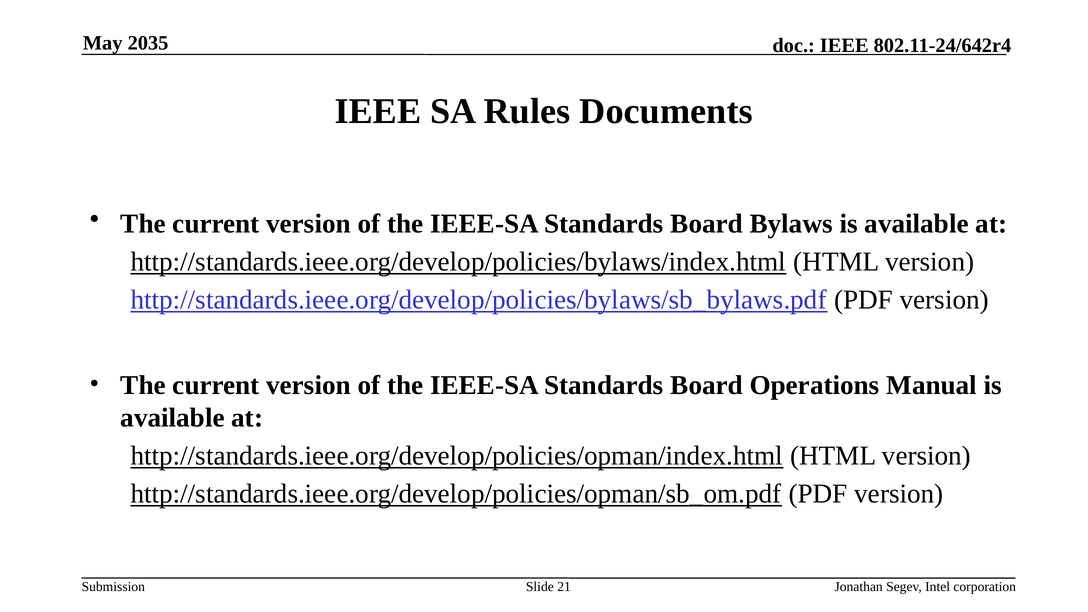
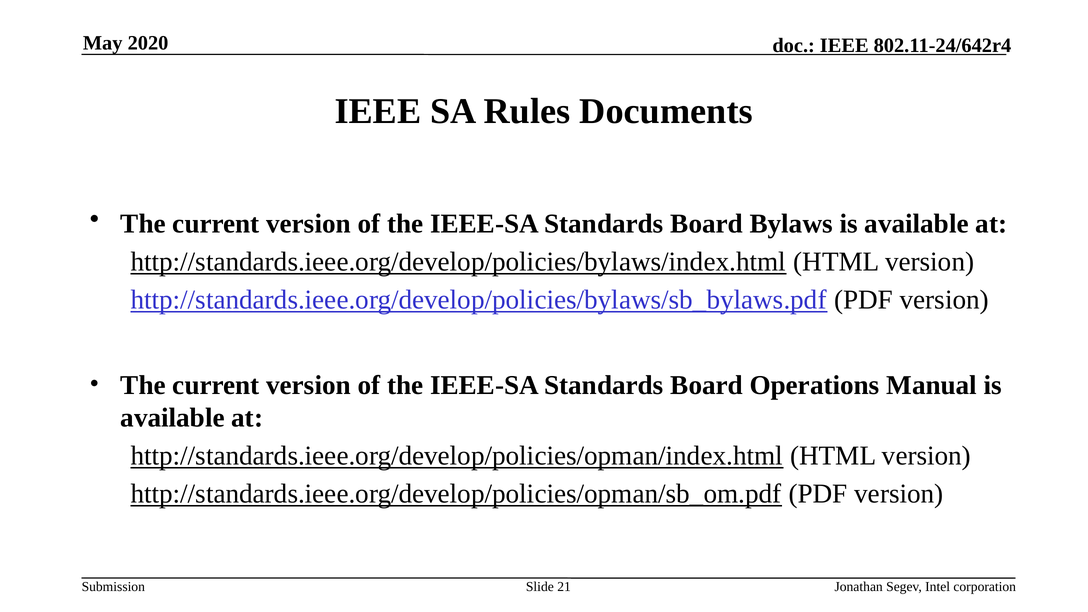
2035: 2035 -> 2020
